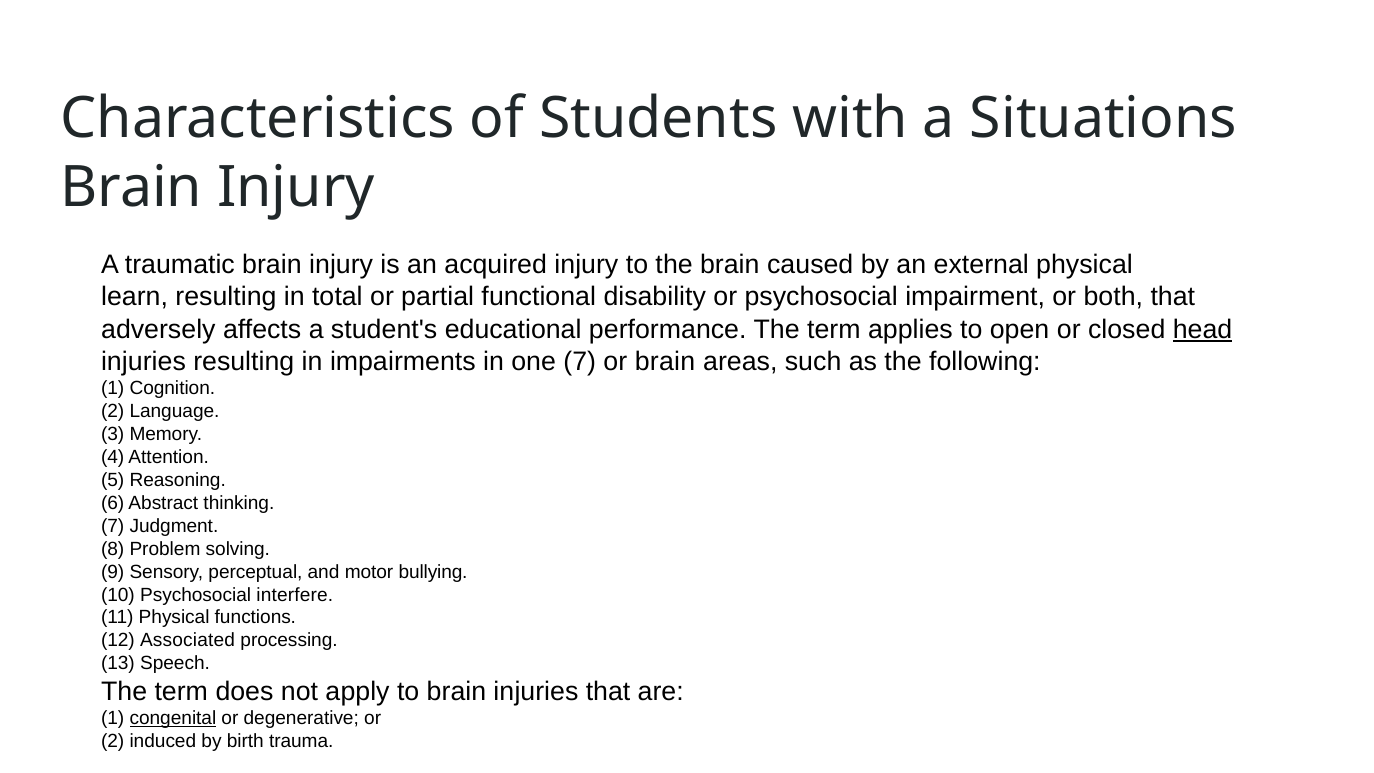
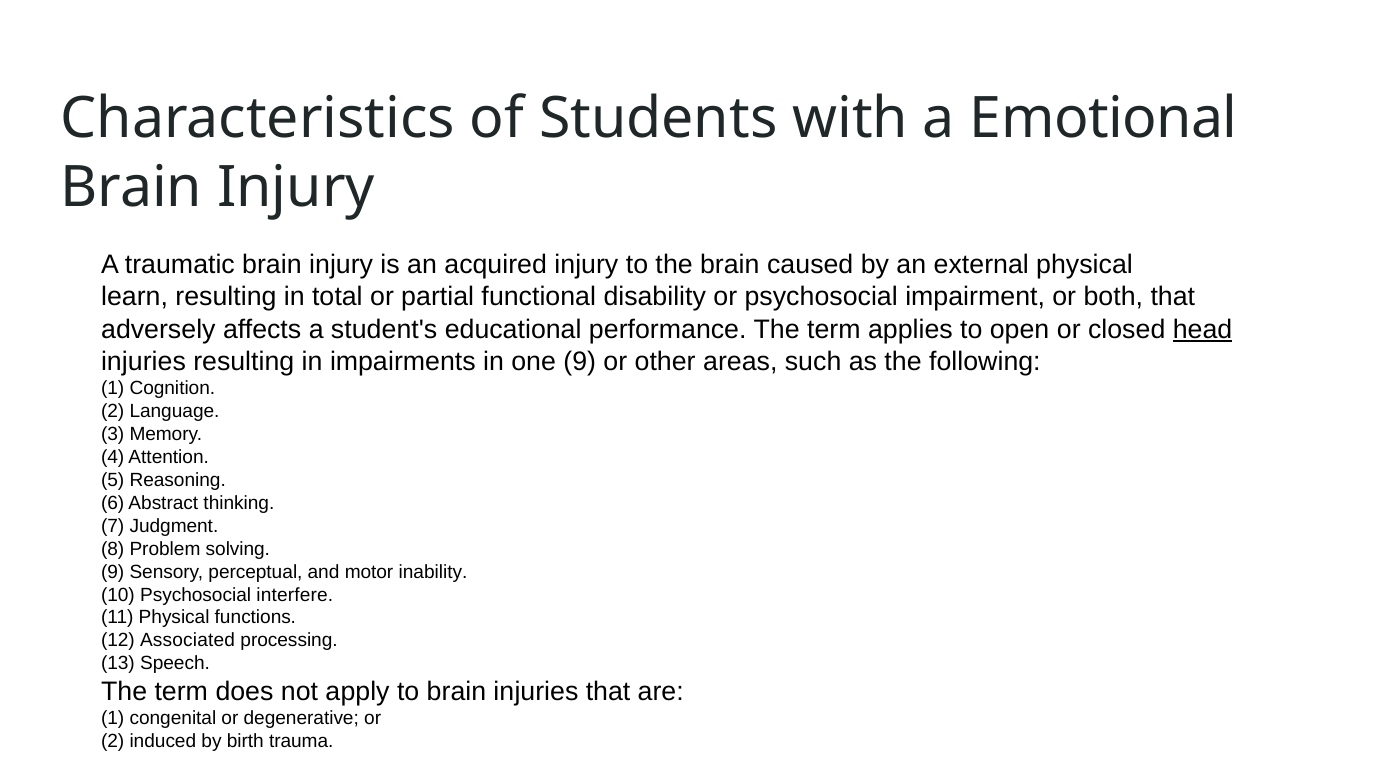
Situations: Situations -> Emotional
one 7: 7 -> 9
or brain: brain -> other
bullying: bullying -> inability
congenital underline: present -> none
